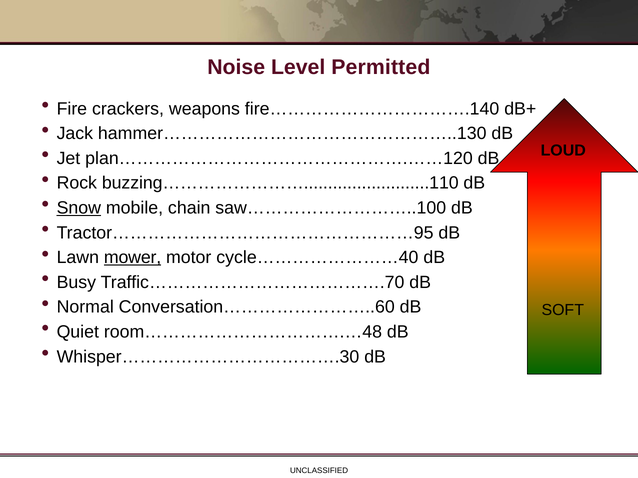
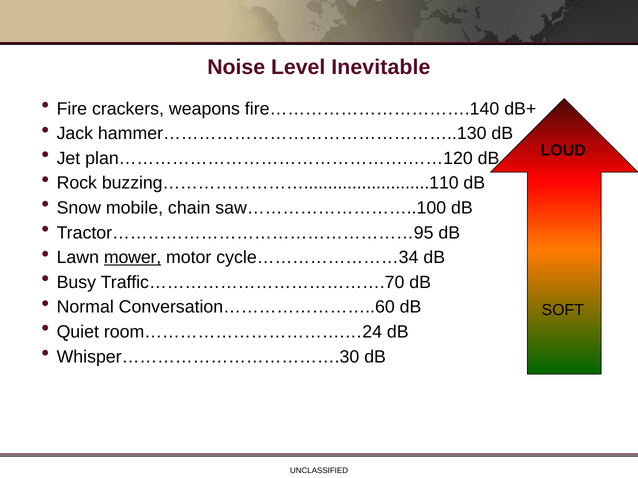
Permitted: Permitted -> Inevitable
Snow underline: present -> none
cycle……………………40: cycle……………………40 -> cycle……………………34
room…………………………….…48: room…………………………….…48 -> room…………………………….…24
